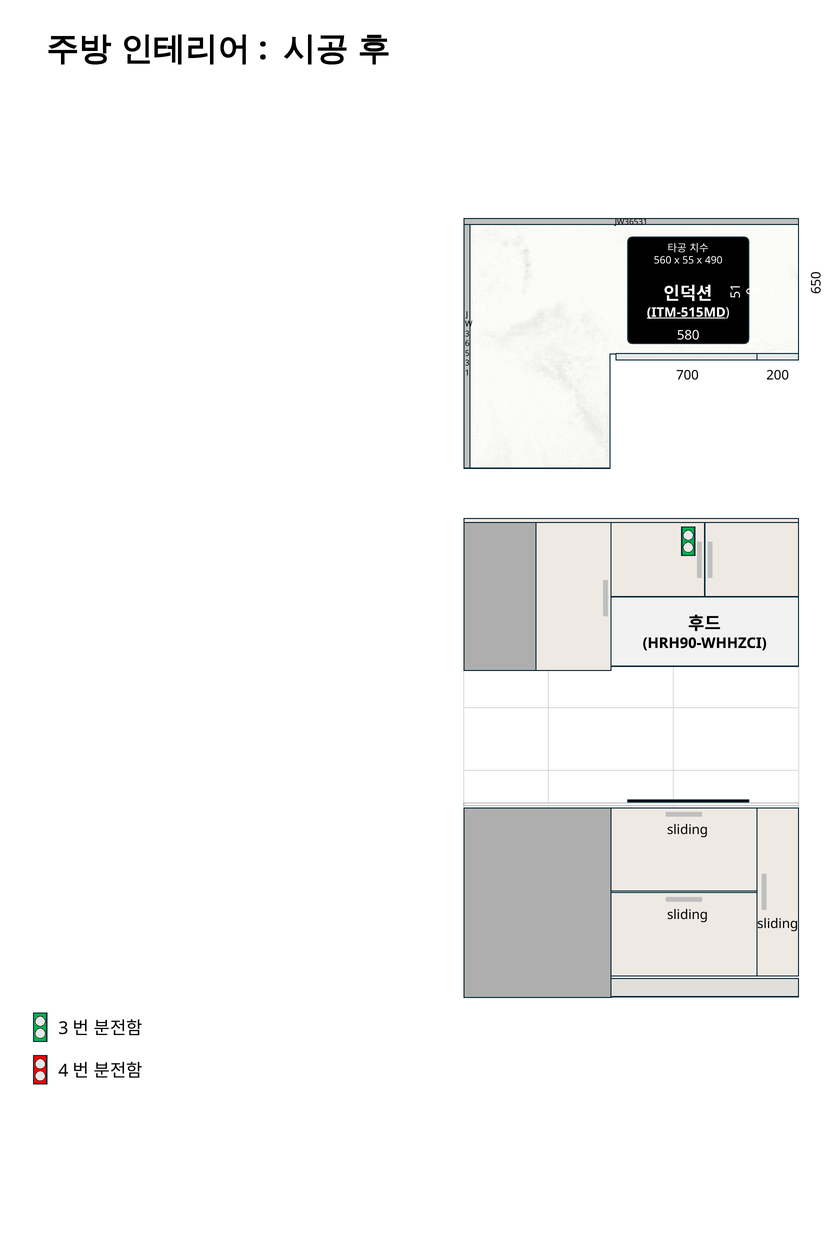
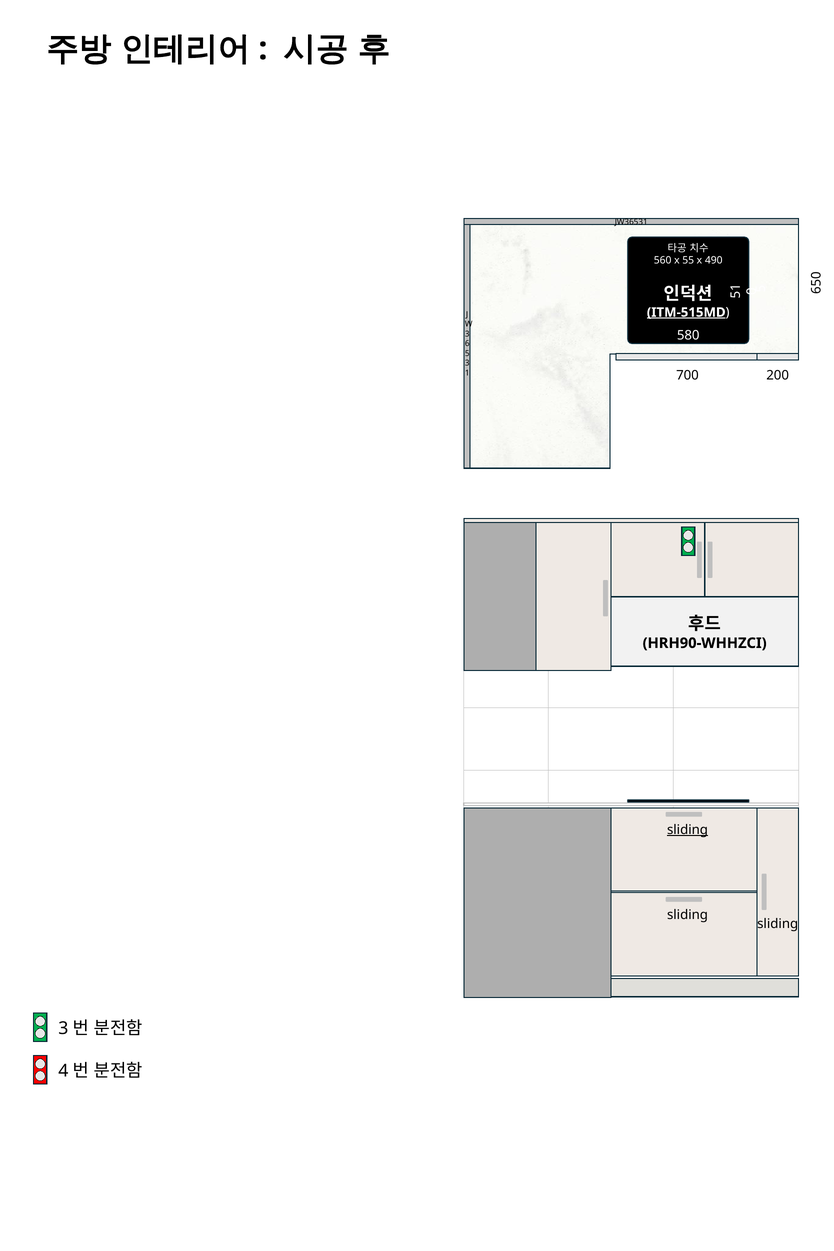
sliding at (687, 830) underline: none -> present
